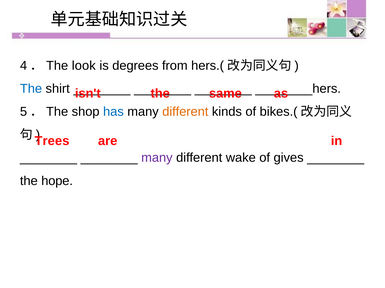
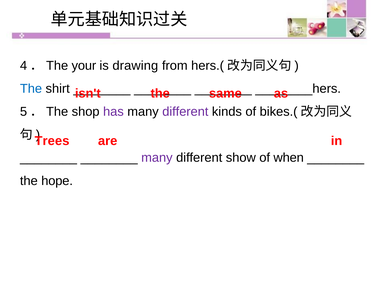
look: look -> your
degrees: degrees -> drawing
has colour: blue -> purple
different at (185, 112) colour: orange -> purple
wake: wake -> show
gives: gives -> when
